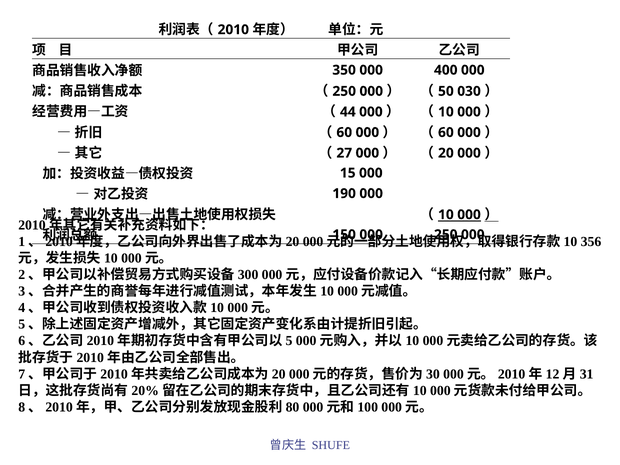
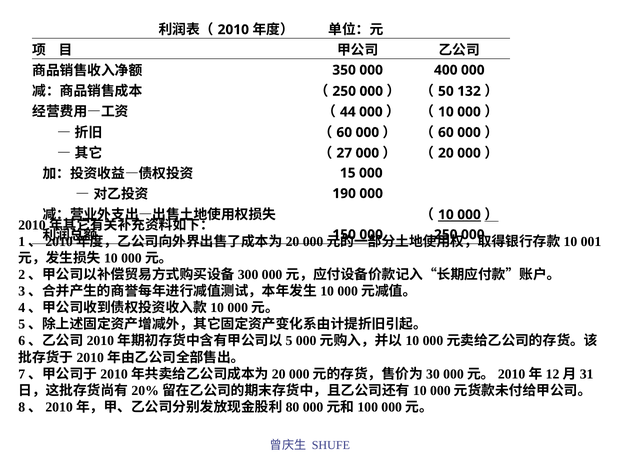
030: 030 -> 132
356: 356 -> 001
